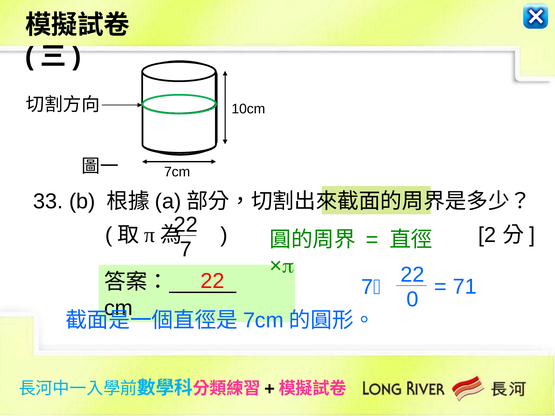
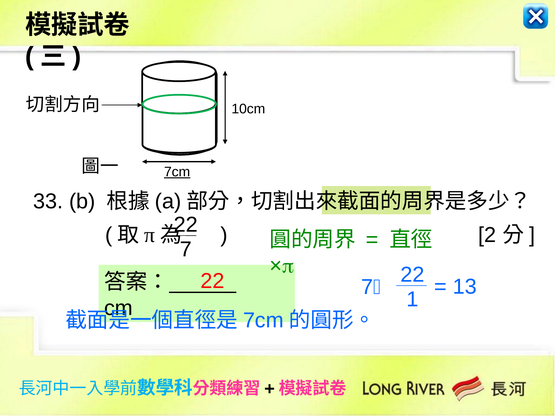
7cm at (177, 172) underline: none -> present
71: 71 -> 13
0: 0 -> 1
